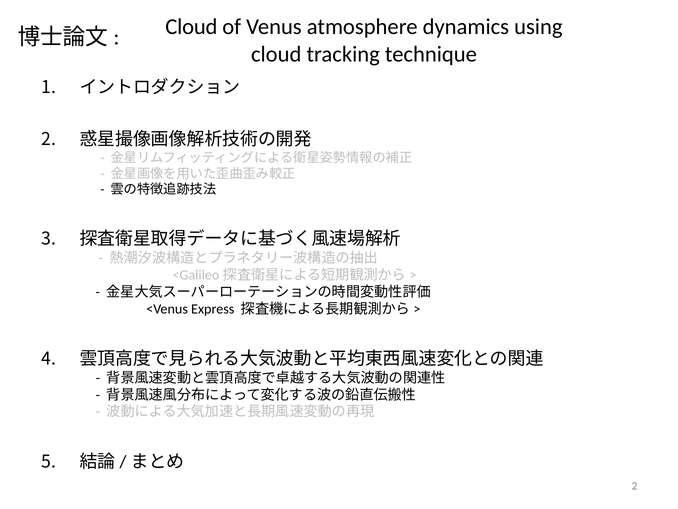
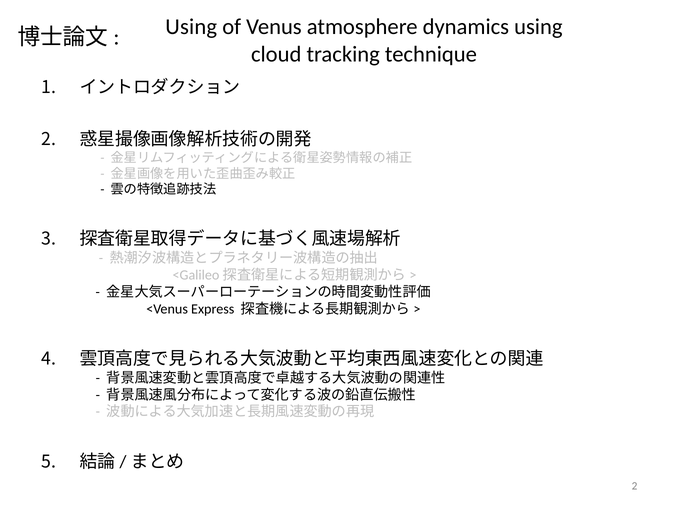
Cloud at (191, 27): Cloud -> Using
